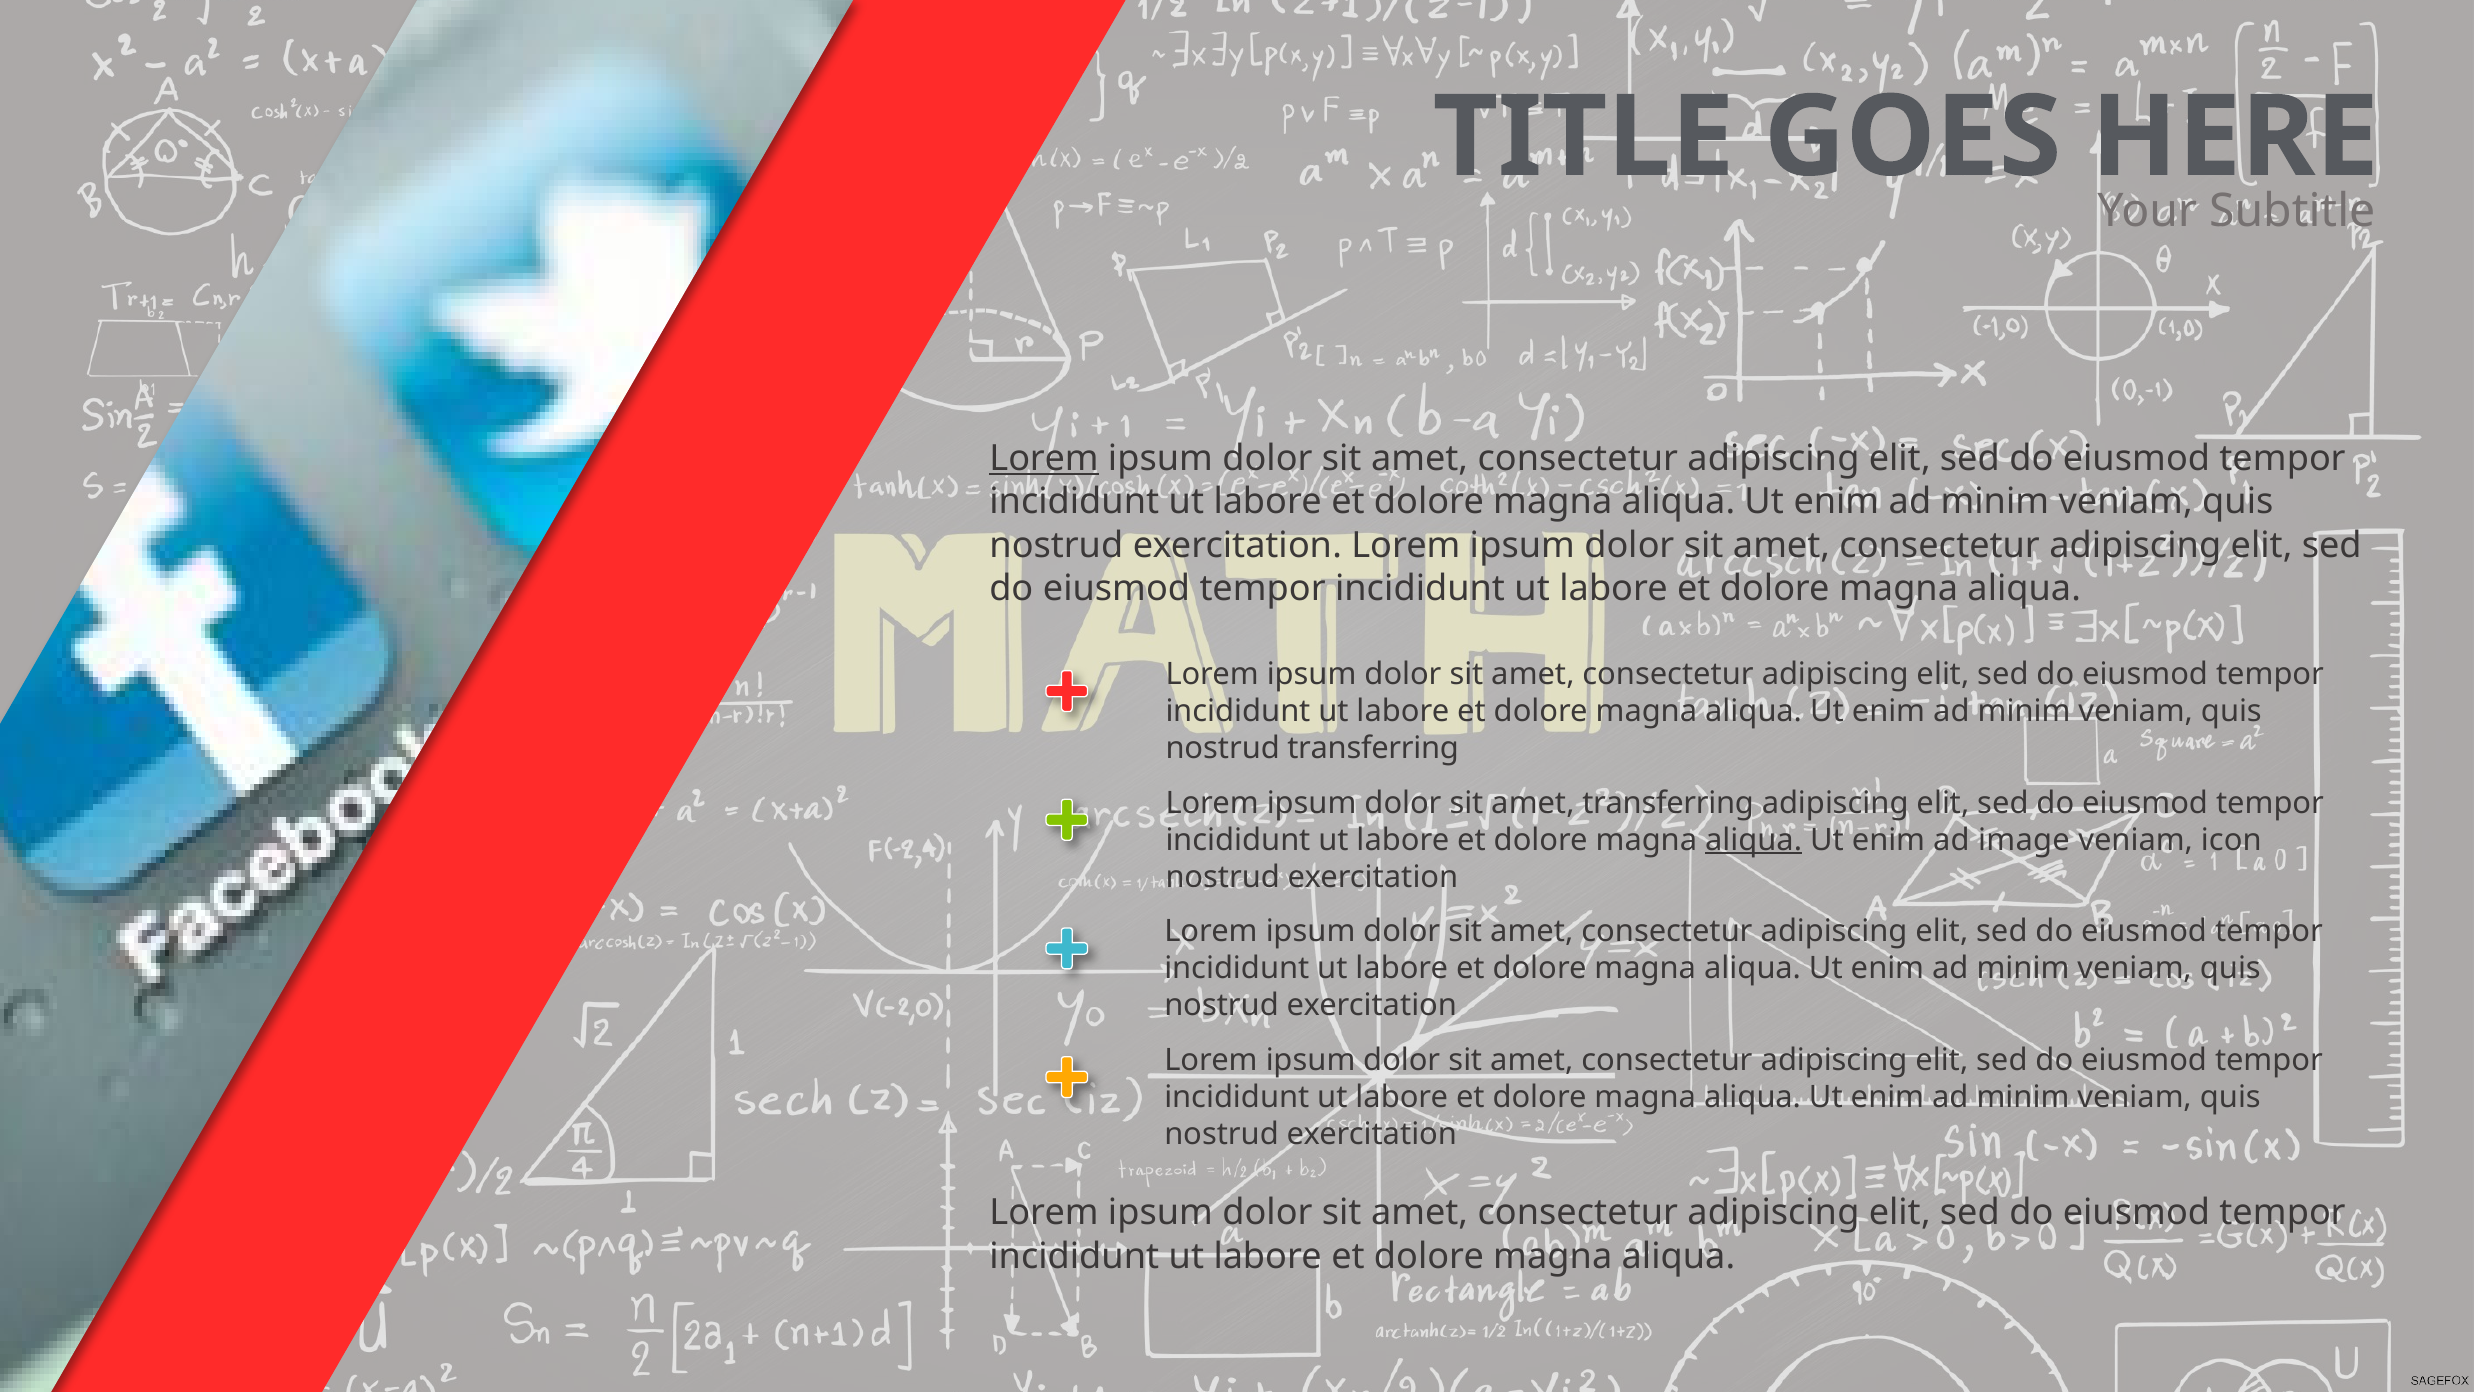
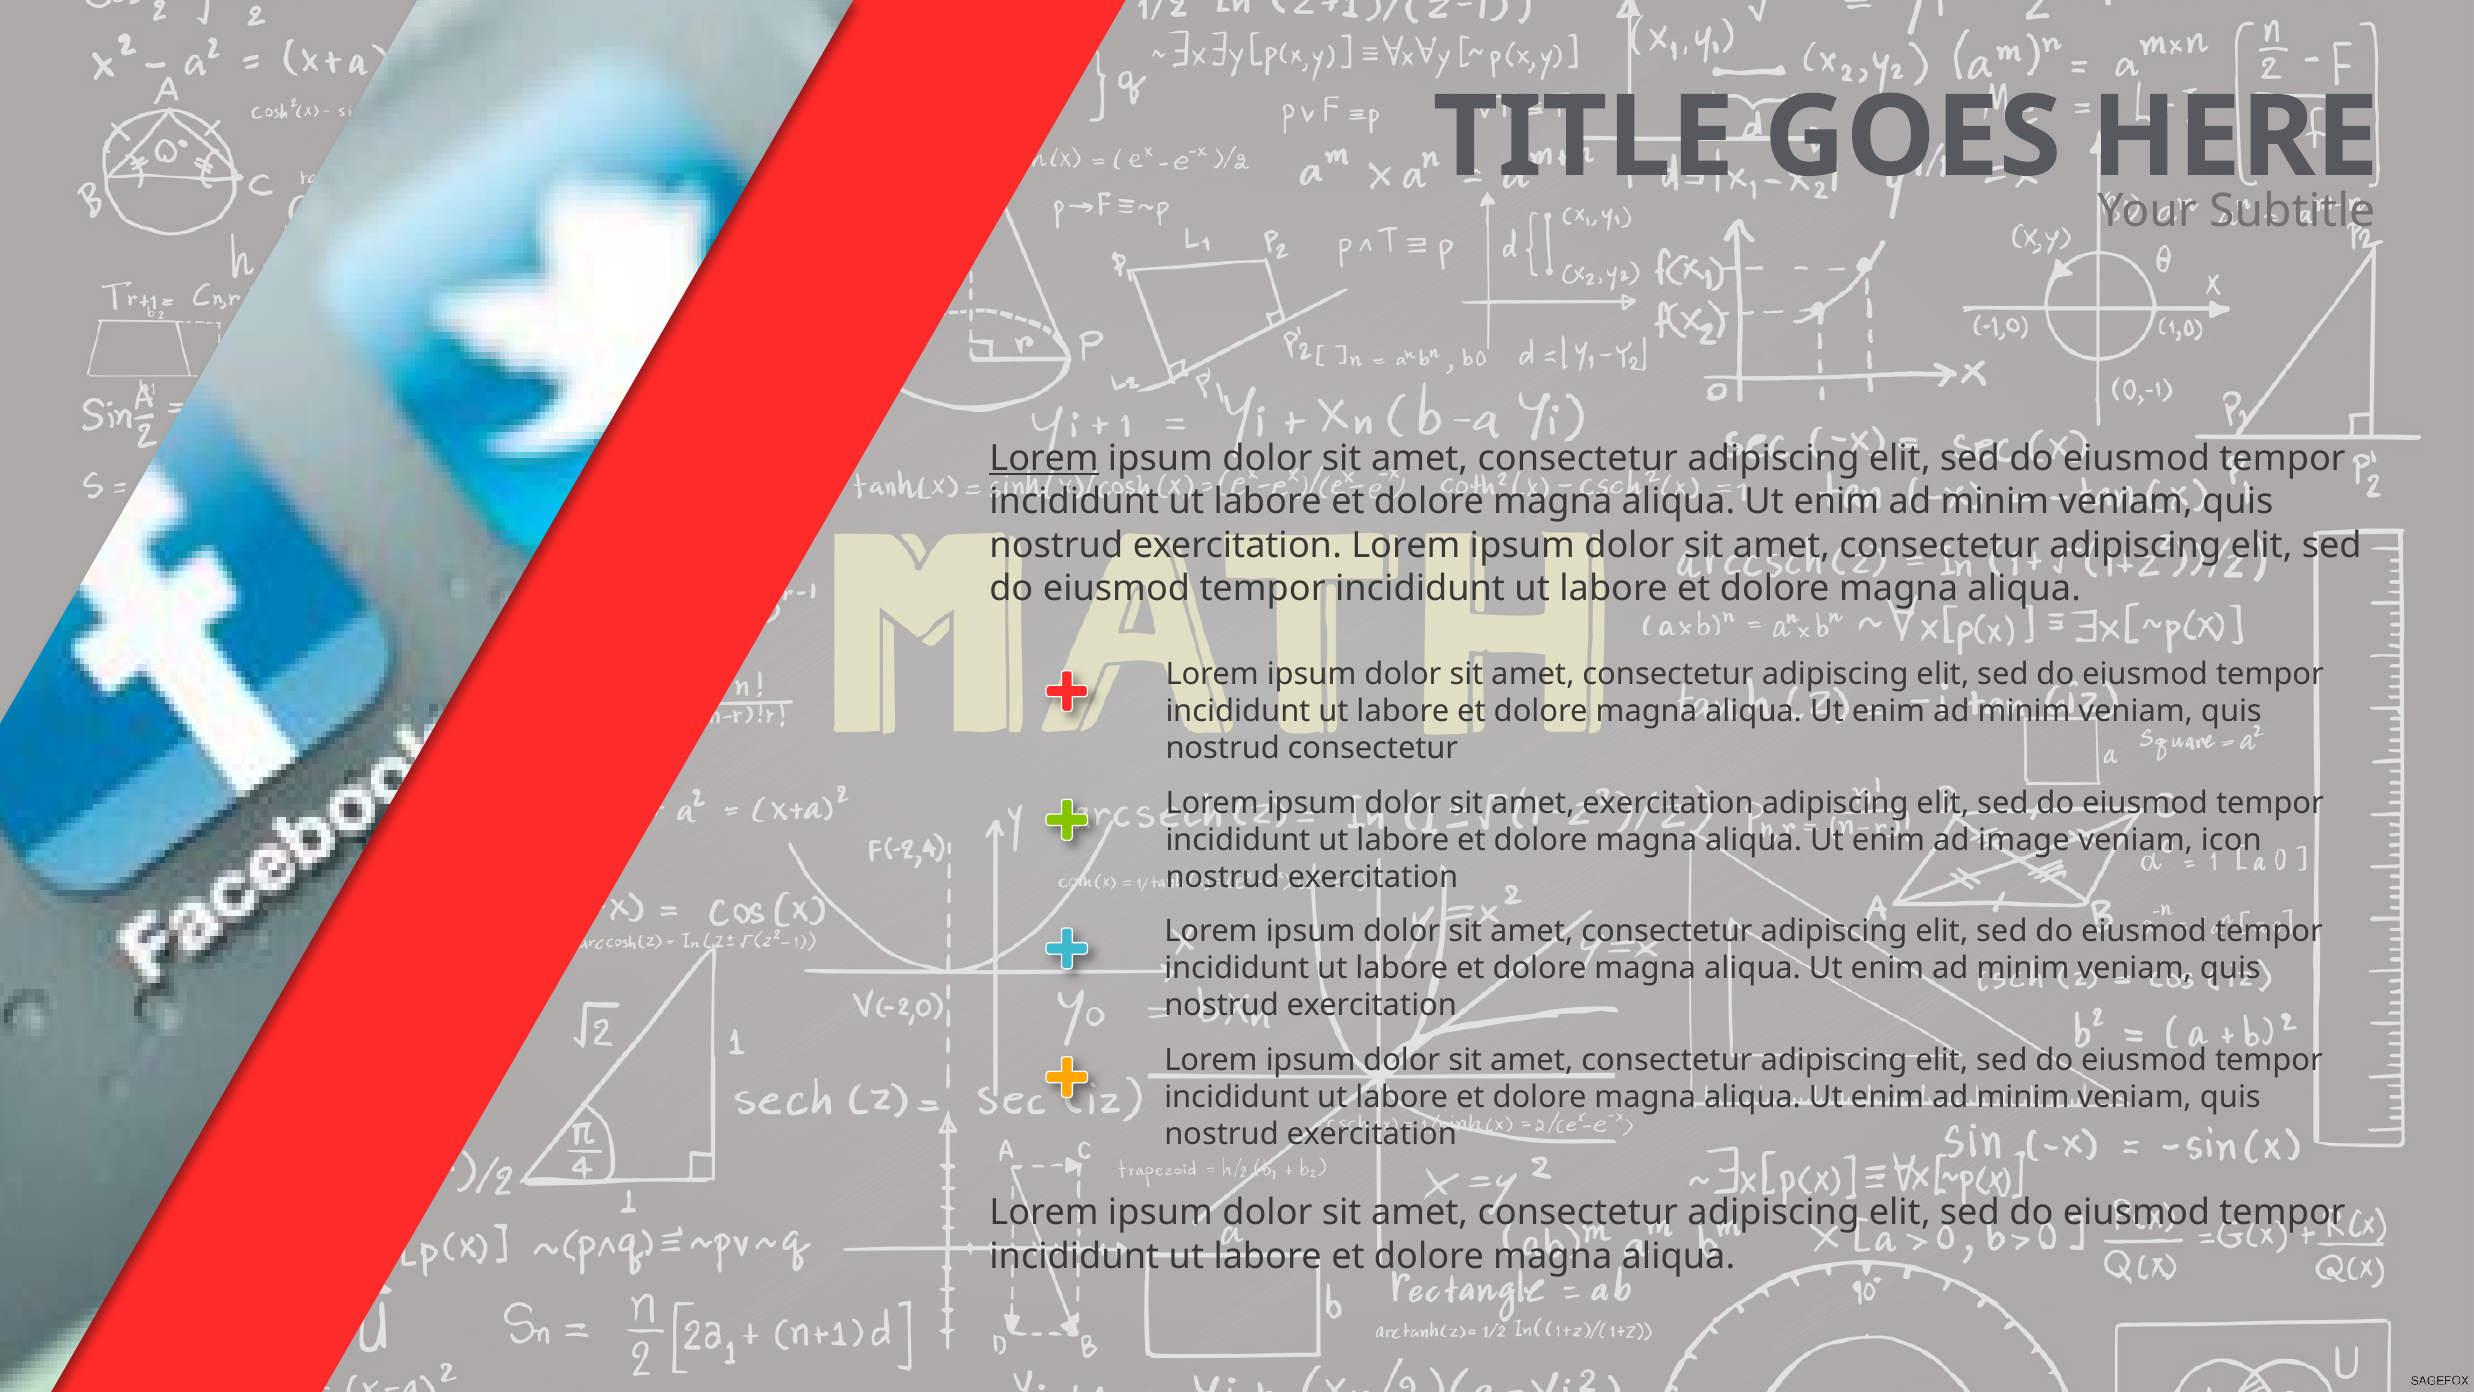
nostrud transferring: transferring -> consectetur
amet transferring: transferring -> exercitation
aliqua at (1754, 840) underline: present -> none
